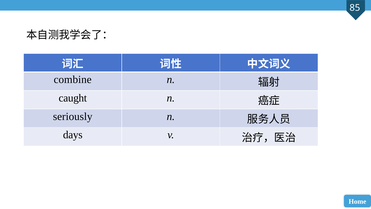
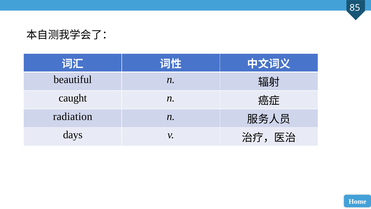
combine: combine -> beautiful
seriously: seriously -> radiation
